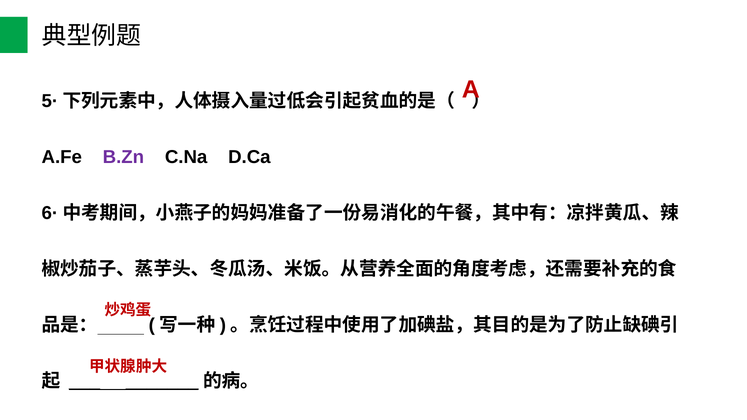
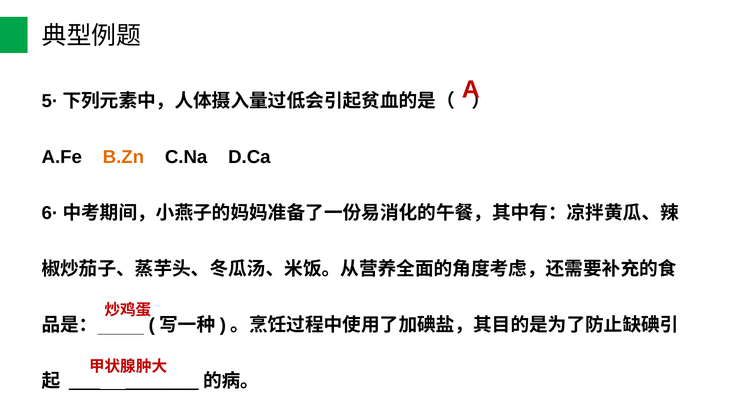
B.Zn colour: purple -> orange
